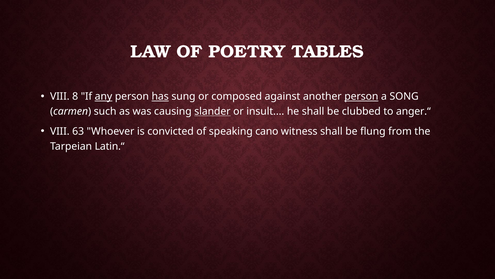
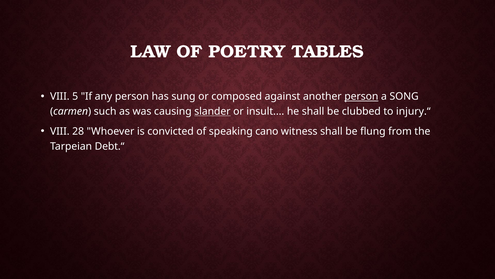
8: 8 -> 5
any underline: present -> none
has underline: present -> none
anger.“: anger.“ -> injury.“
63: 63 -> 28
Latin.“: Latin.“ -> Debt.“
